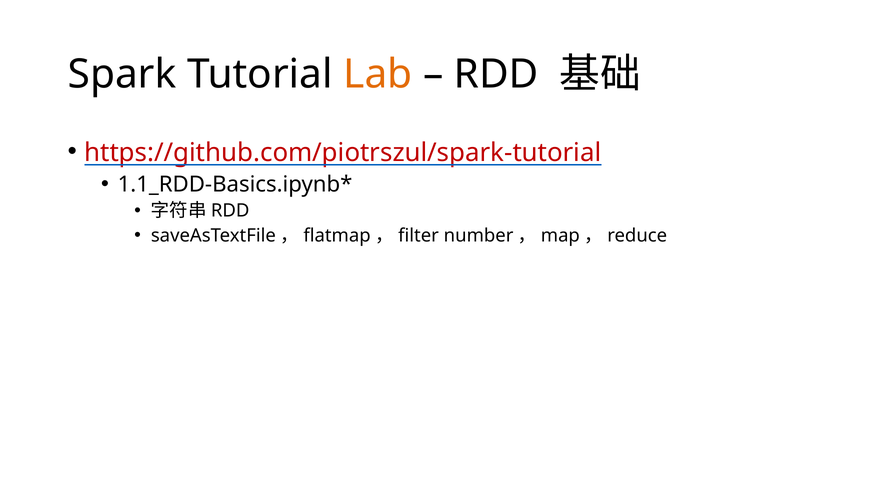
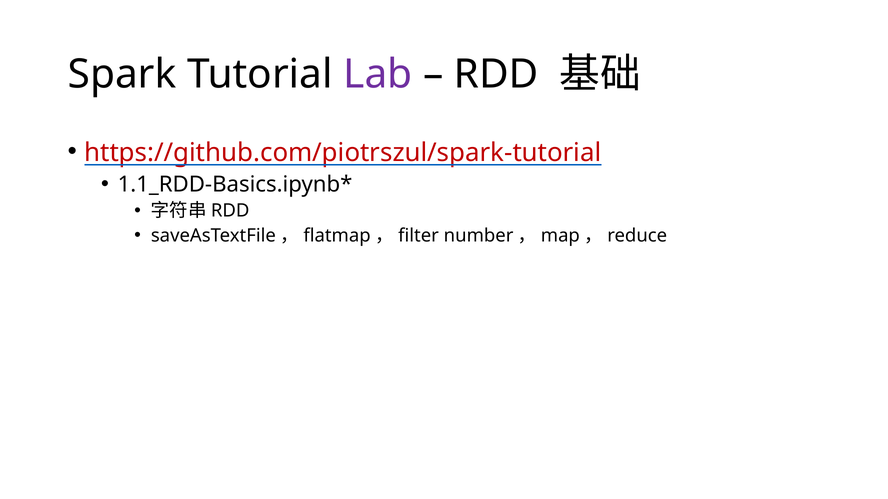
Lab colour: orange -> purple
